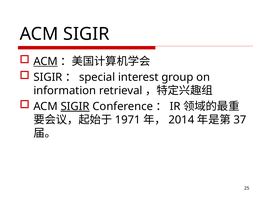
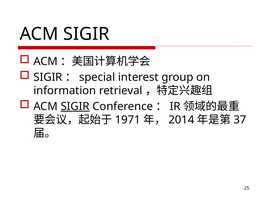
ACM at (46, 62) underline: present -> none
